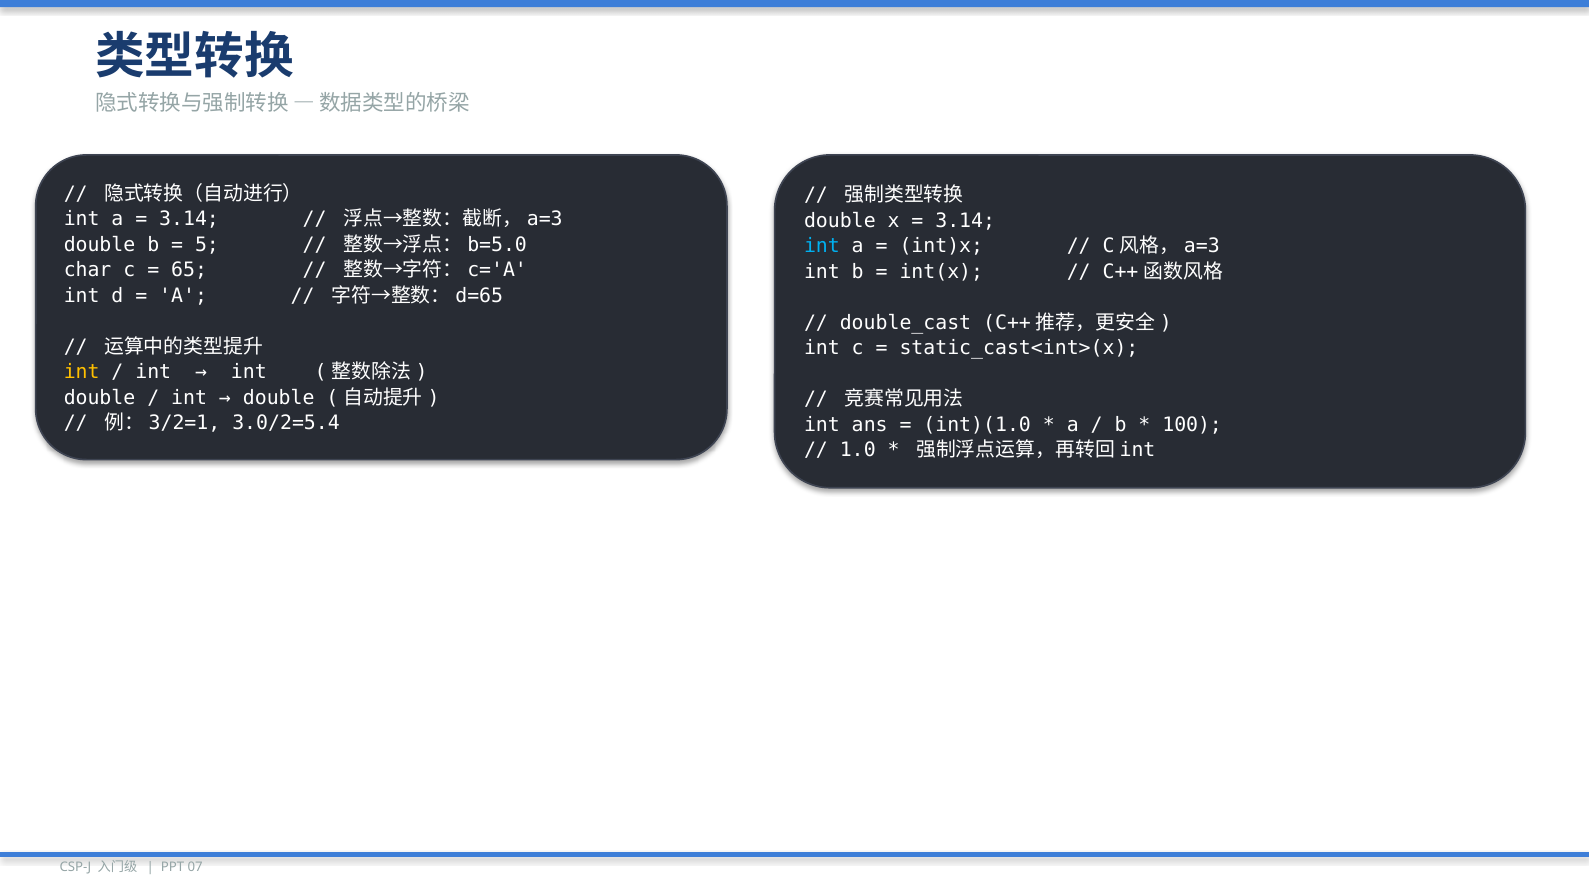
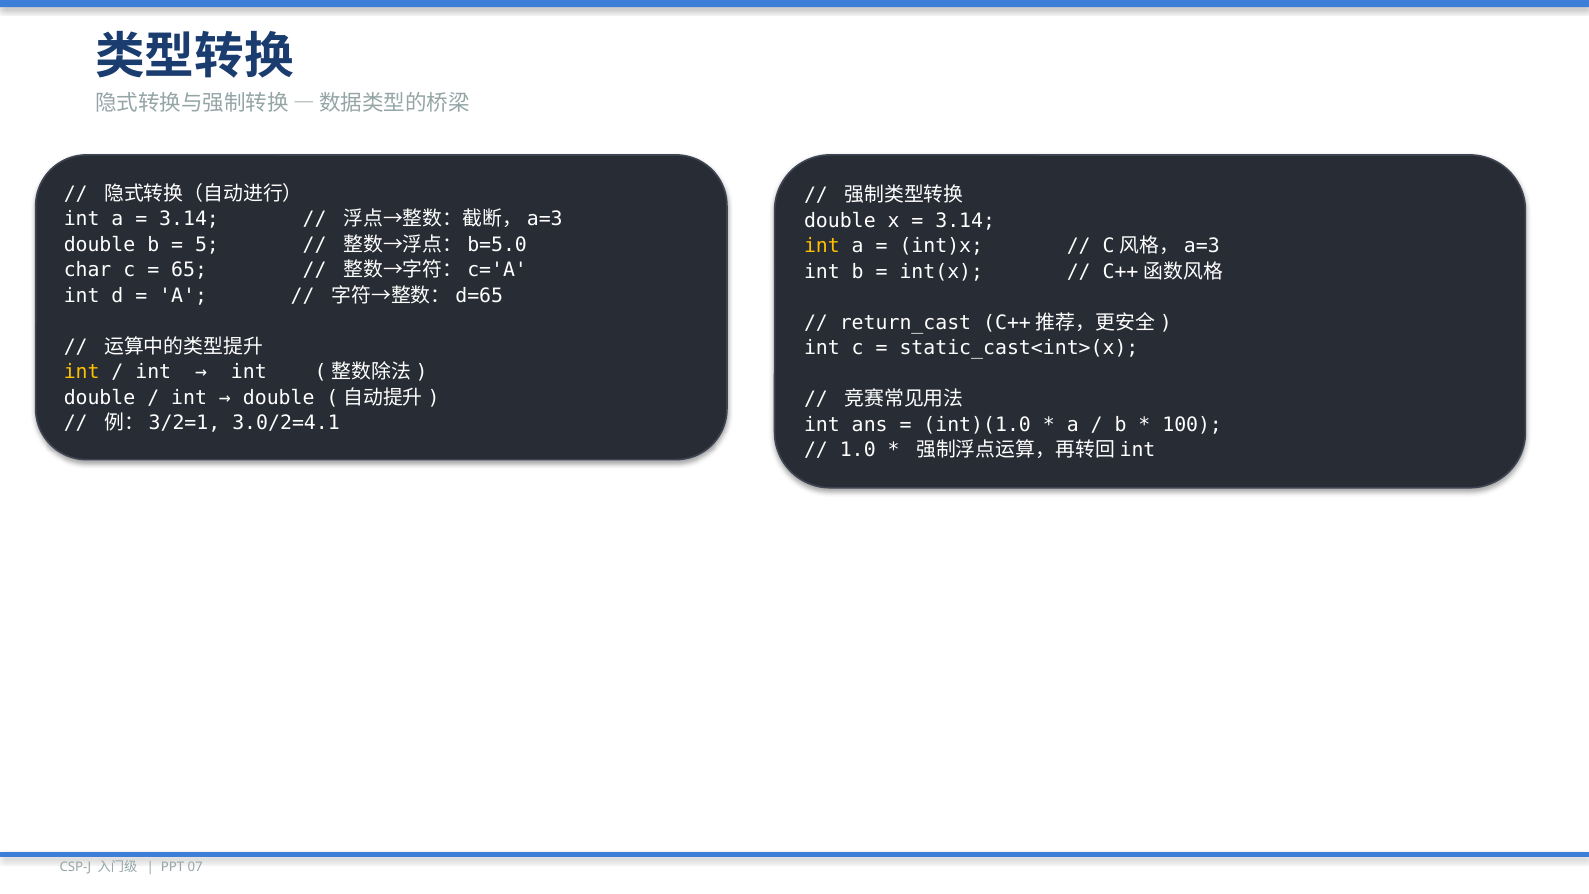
int at (822, 246) colour: light blue -> yellow
double_cast: double_cast -> return_cast
3.0/2=5.4: 3.0/2=5.4 -> 3.0/2=4.1
